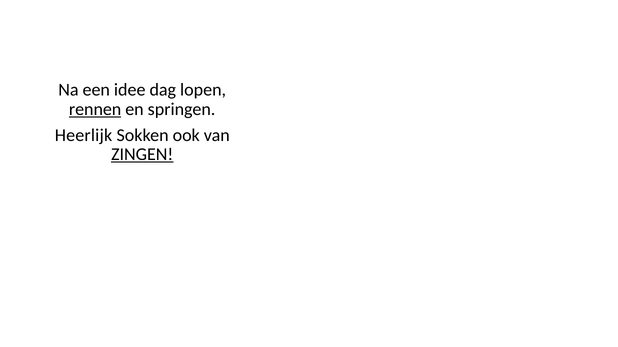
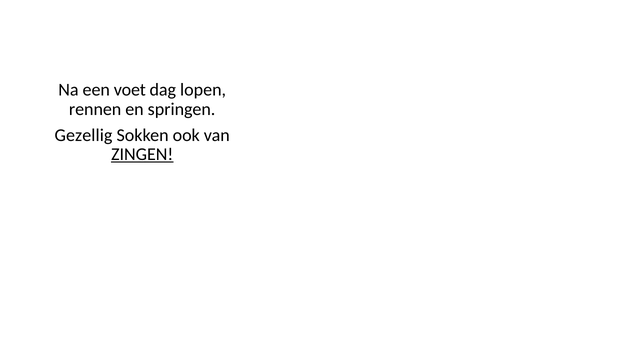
idee: idee -> voet
rennen underline: present -> none
Heerlijk: Heerlijk -> Gezellig
